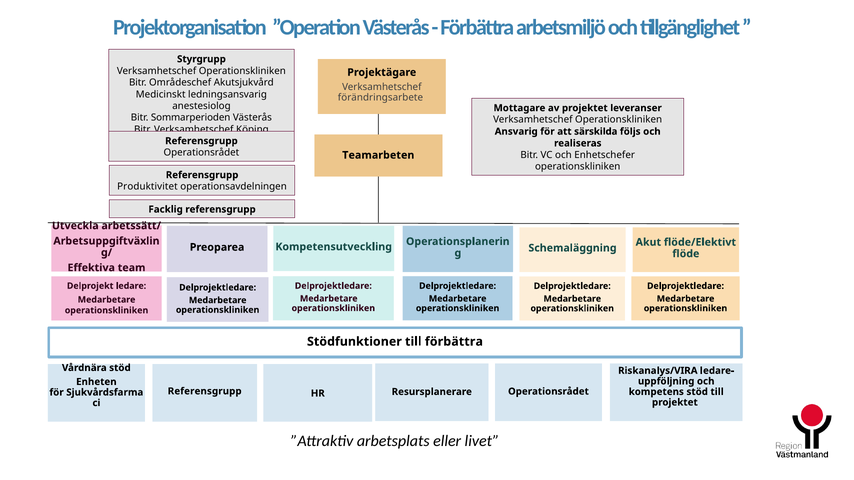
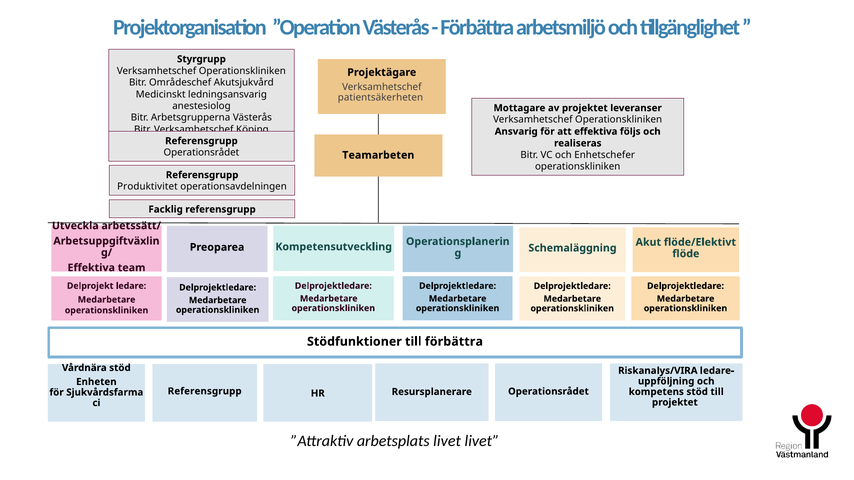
förändringsarbete: förändringsarbete -> patientsäkerheten
Sommarperioden: Sommarperioden -> Arbetsgrupperna
att särskilda: särskilda -> effektiva
arbetsplats eller: eller -> livet
